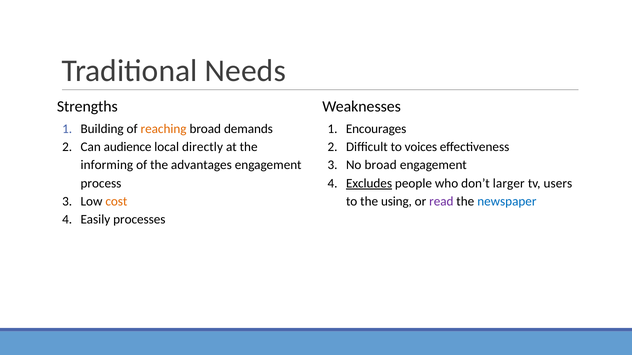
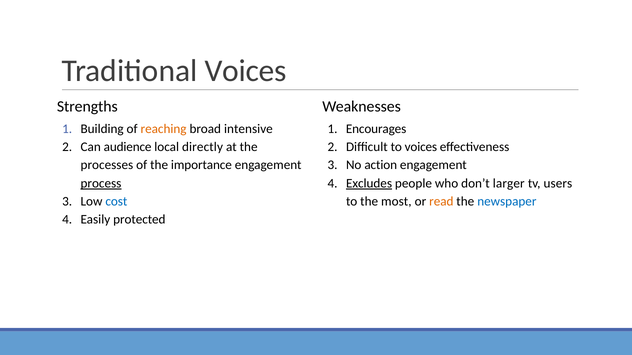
Traditional Needs: Needs -> Voices
demands: demands -> intensive
informing: informing -> processes
advantages: advantages -> importance
No broad: broad -> action
process underline: none -> present
cost colour: orange -> blue
using: using -> most
read colour: purple -> orange
processes: processes -> protected
